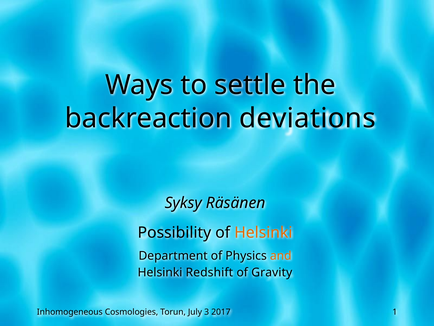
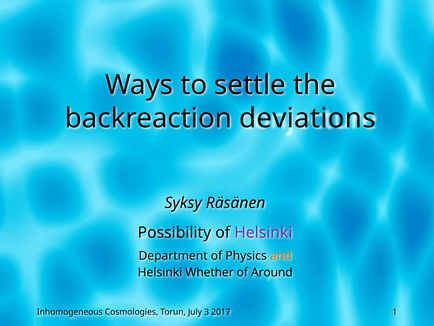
Helsinki at (263, 232) colour: orange -> purple
Redshift: Redshift -> Whether
Gravity: Gravity -> Around
